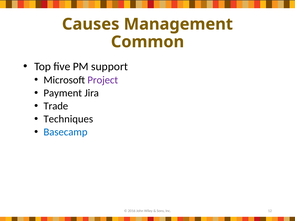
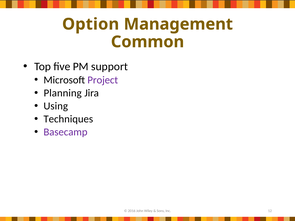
Causes: Causes -> Option
Payment: Payment -> Planning
Trade: Trade -> Using
Basecamp colour: blue -> purple
